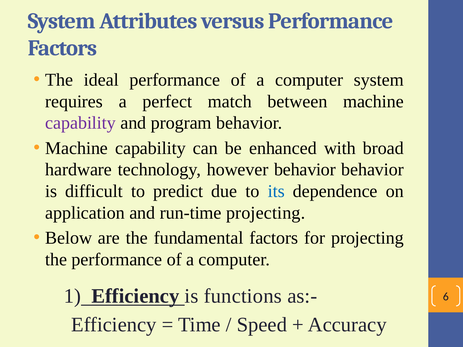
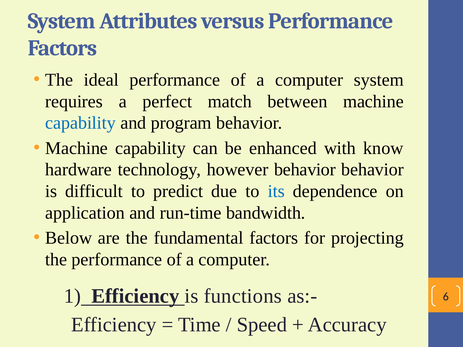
capability at (81, 123) colour: purple -> blue
broad: broad -> know
run-time projecting: projecting -> bandwidth
